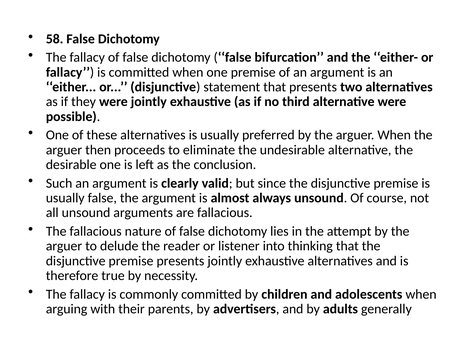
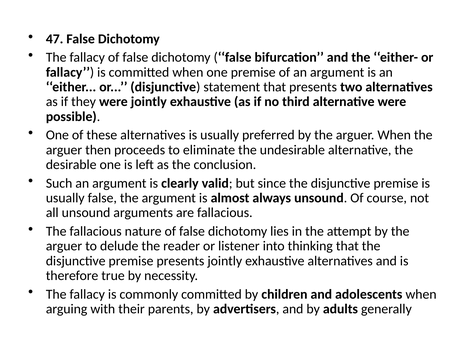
58: 58 -> 47
